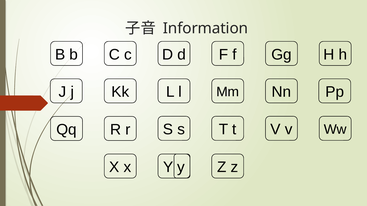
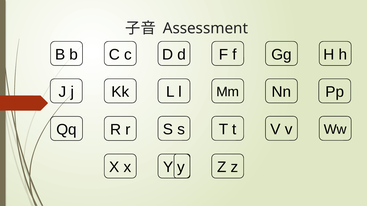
Information: Information -> Assessment
